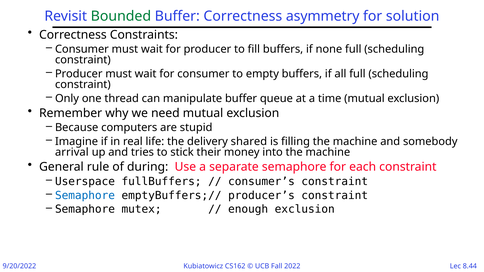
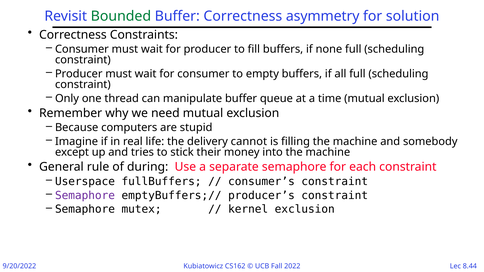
shared: shared -> cannot
arrival: arrival -> except
Semaphore at (85, 196) colour: blue -> purple
enough: enough -> kernel
